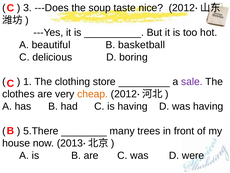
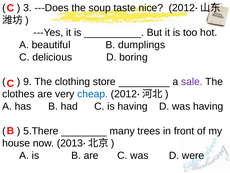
basketball: basketball -> dumplings
1: 1 -> 9
cheap colour: orange -> blue
